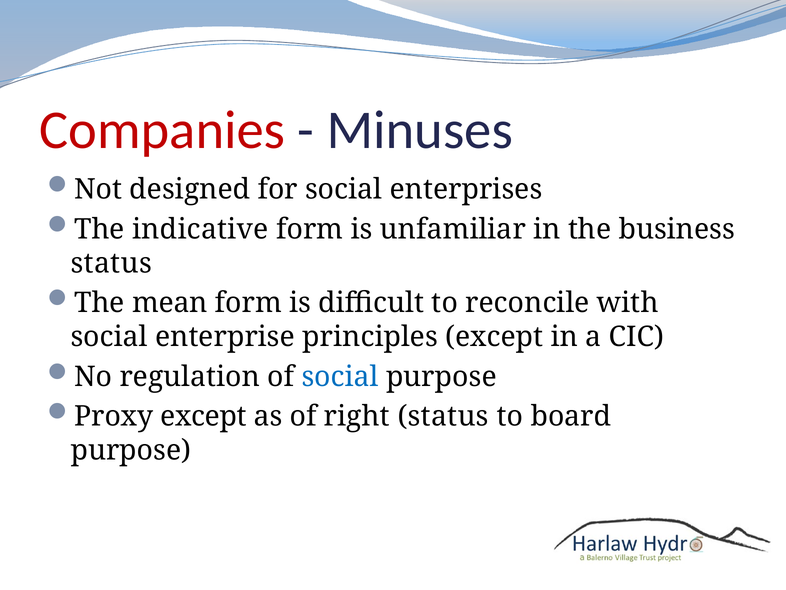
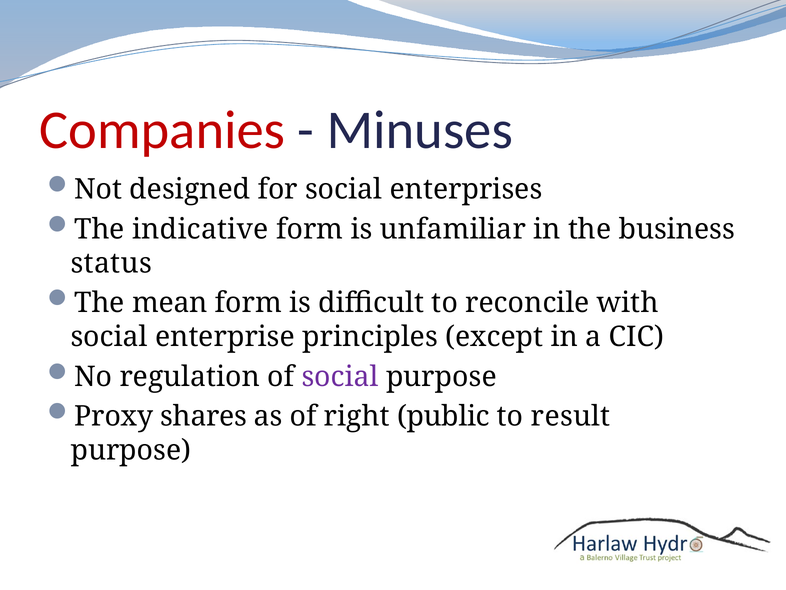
social at (340, 376) colour: blue -> purple
Proxy except: except -> shares
right status: status -> public
board: board -> result
